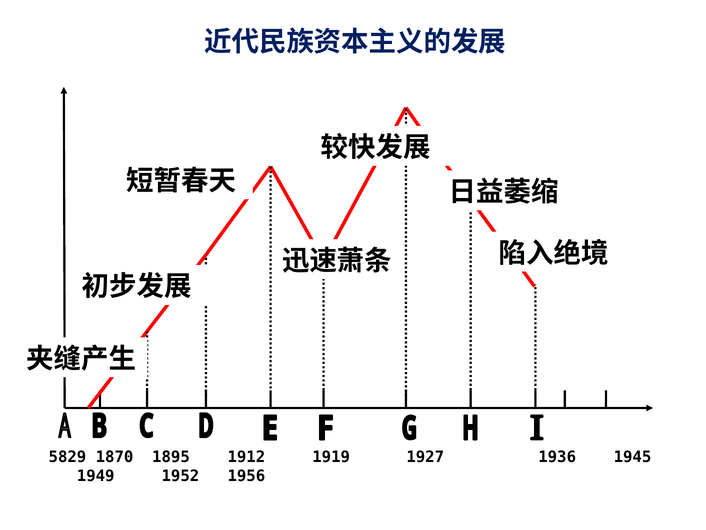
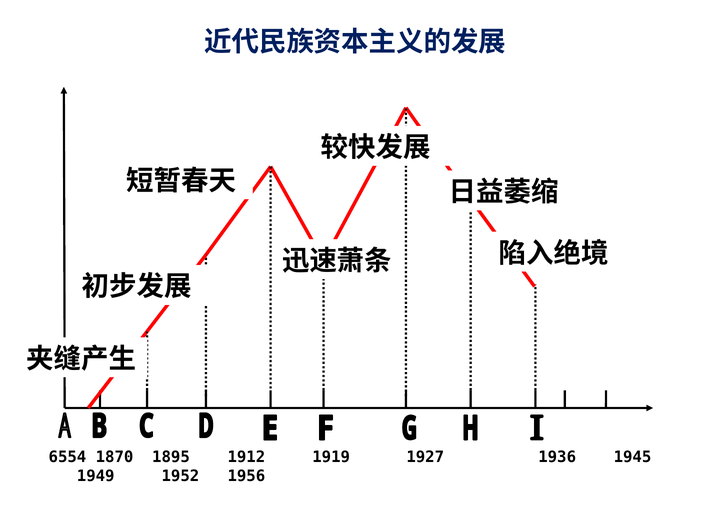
5829: 5829 -> 6554
